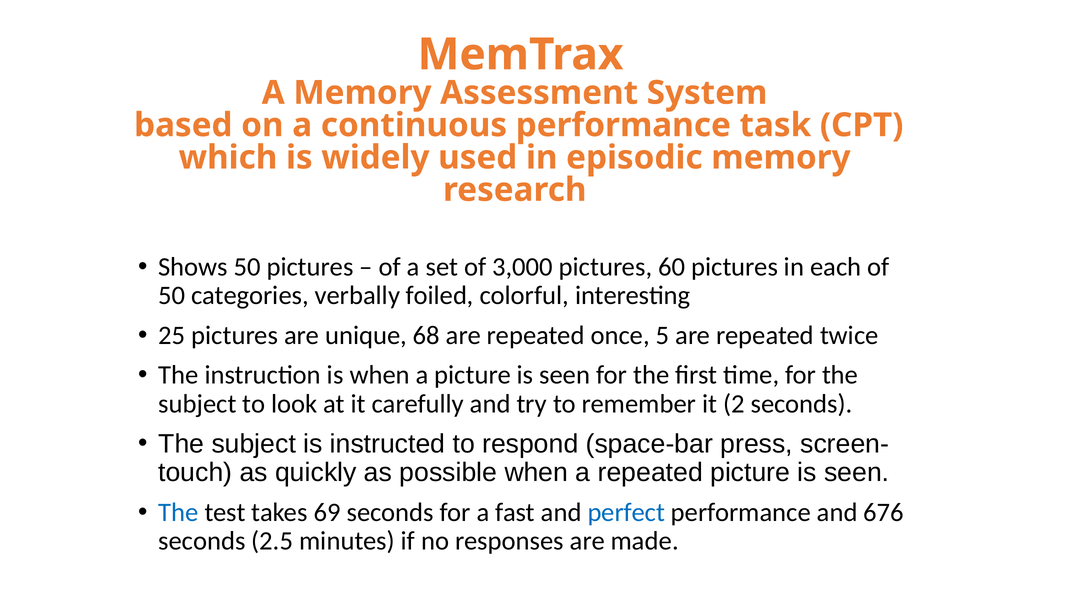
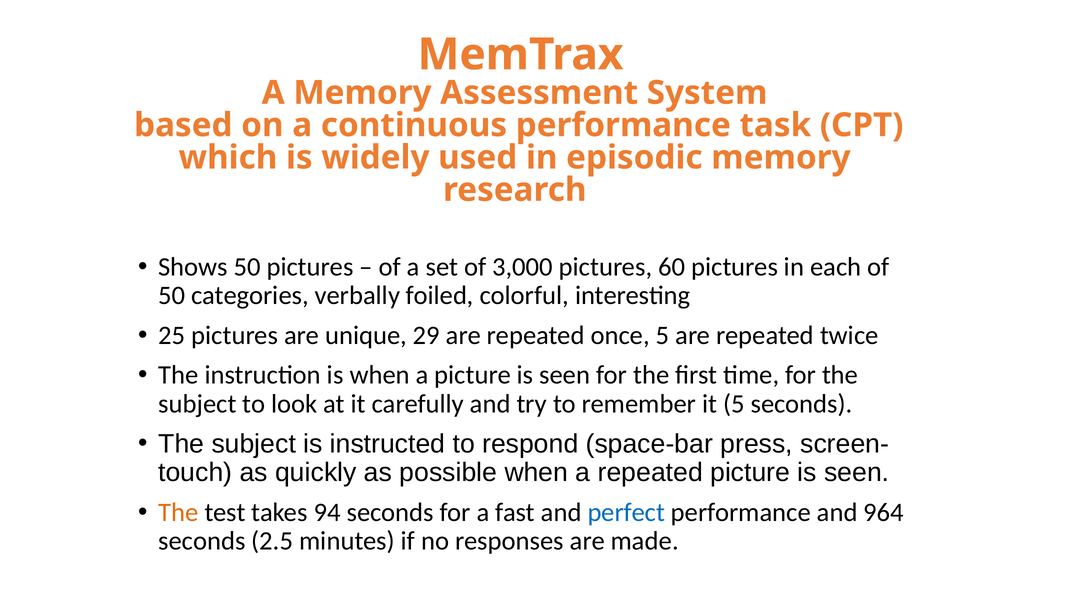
68: 68 -> 29
it 2: 2 -> 5
The at (178, 512) colour: blue -> orange
69: 69 -> 94
676: 676 -> 964
